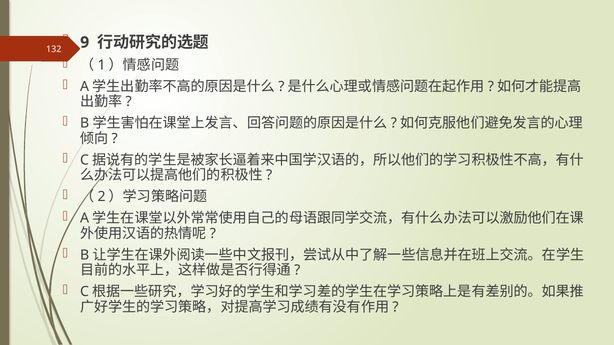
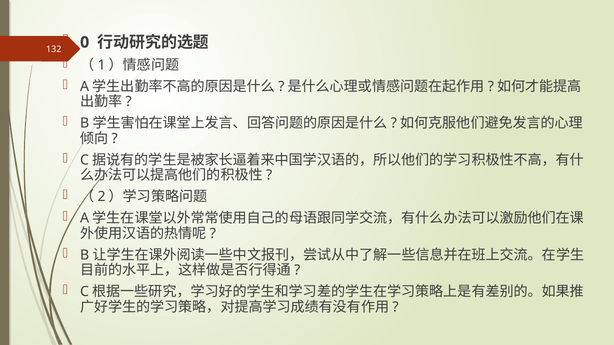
9: 9 -> 0
